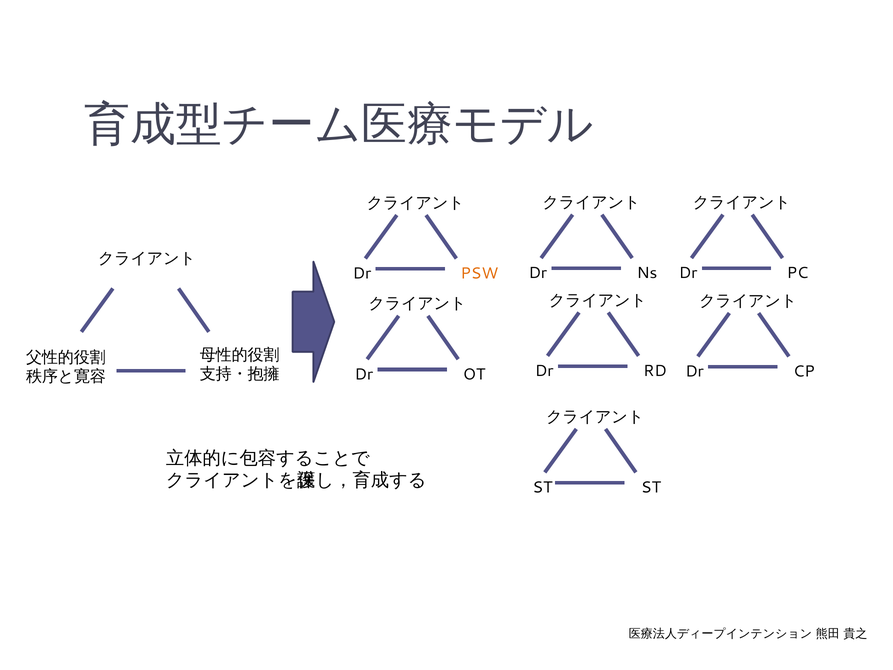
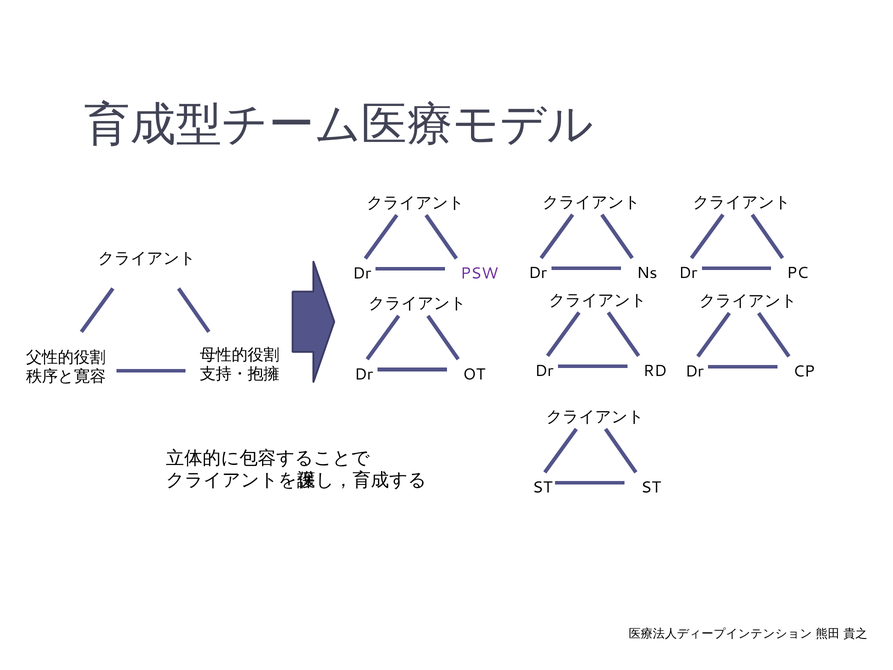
PSW colour: orange -> purple
